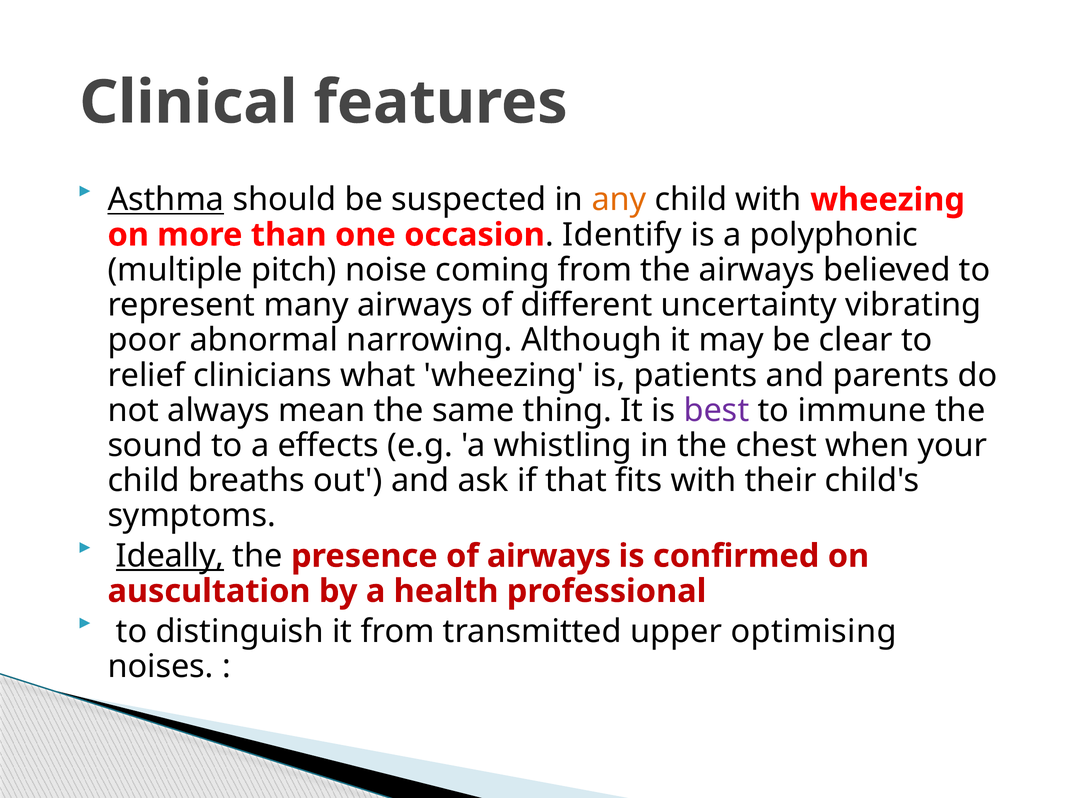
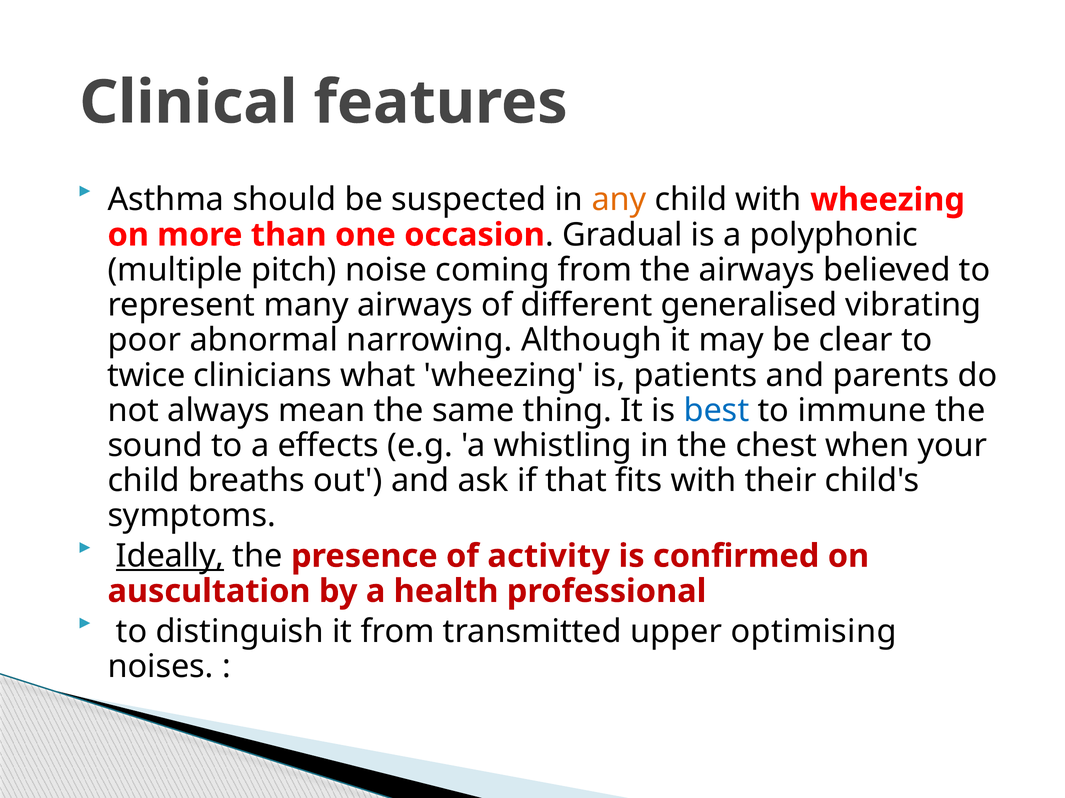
Asthma underline: present -> none
Identify: Identify -> Gradual
uncertainty: uncertainty -> generalised
relief: relief -> twice
best colour: purple -> blue
of airways: airways -> activity
